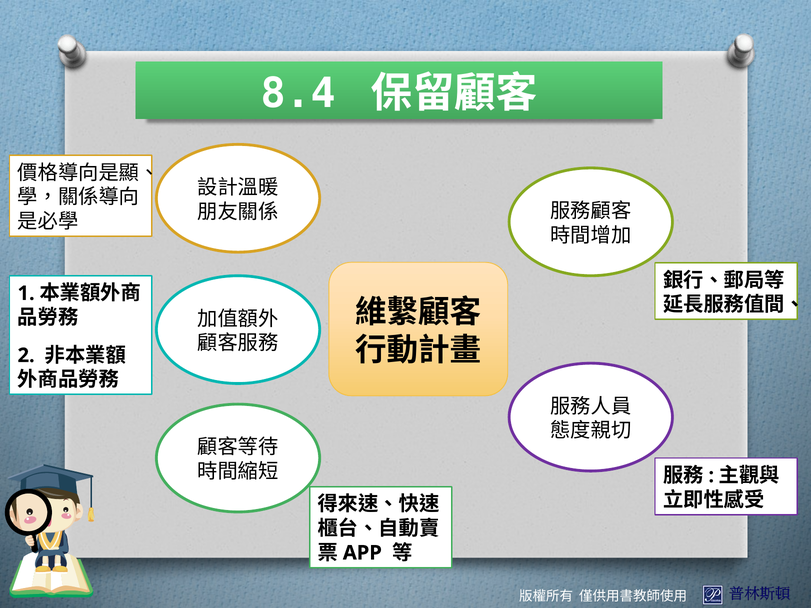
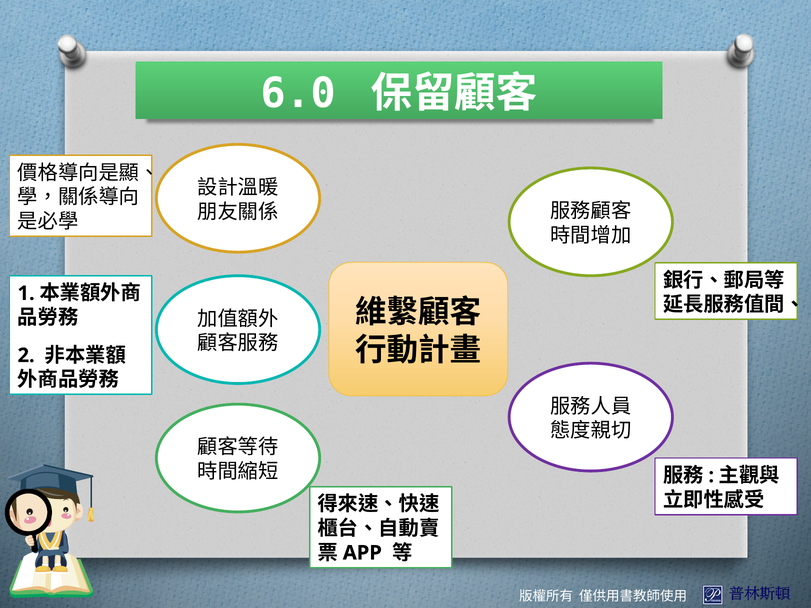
8.4: 8.4 -> 6.0
